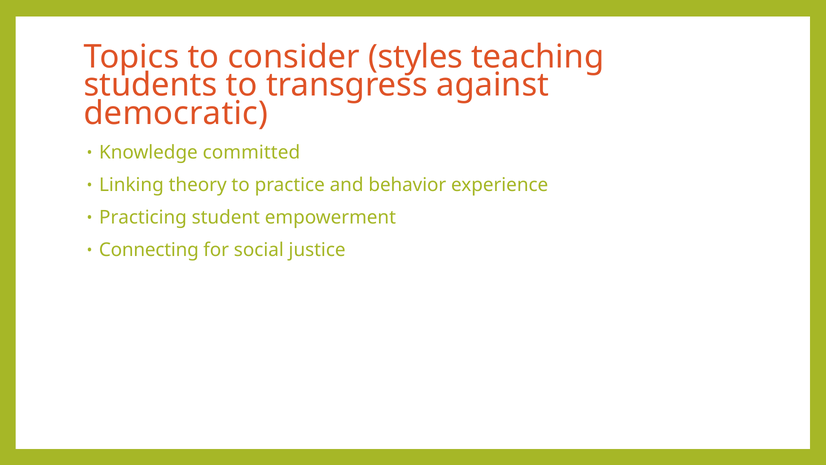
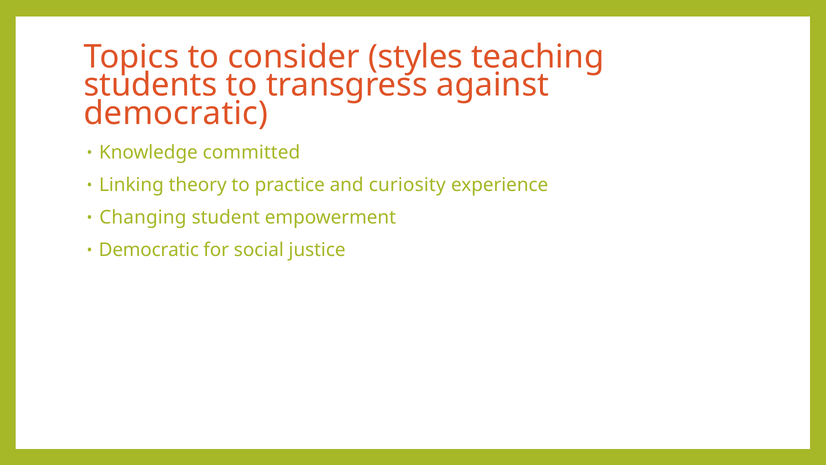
behavior: behavior -> curiosity
Practicing: Practicing -> Changing
Connecting at (149, 250): Connecting -> Democratic
